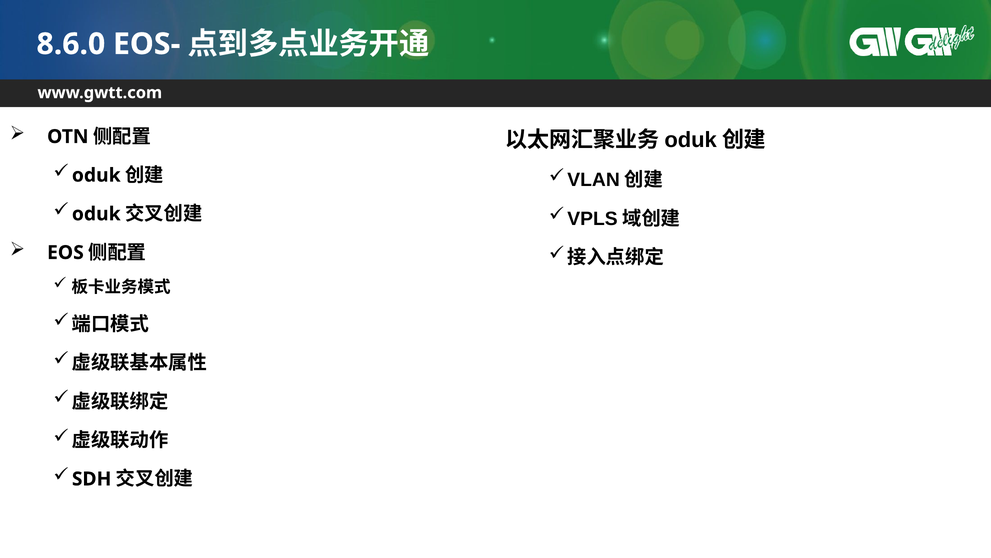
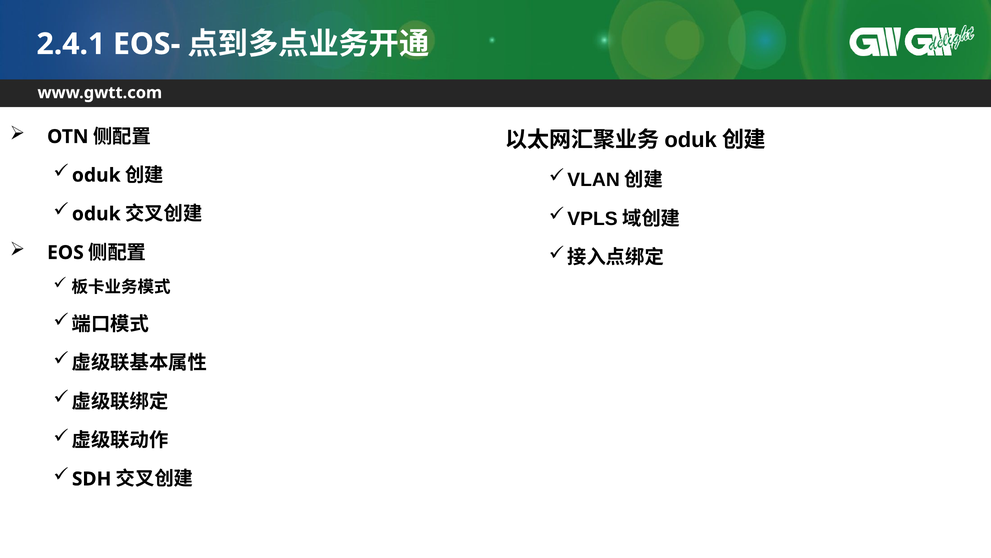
8.6.0: 8.6.0 -> 2.4.1
